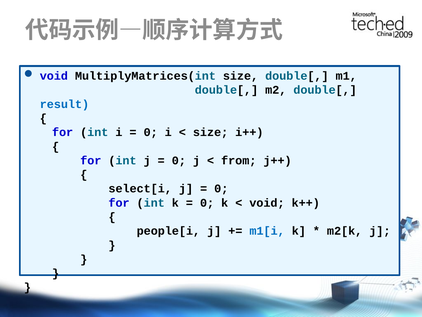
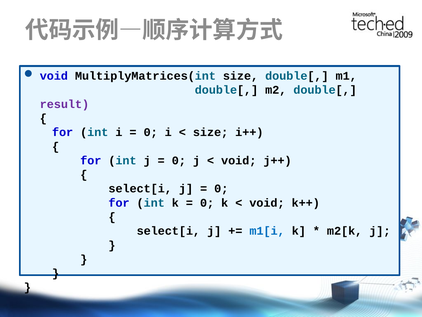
result colour: blue -> purple
from at (239, 160): from -> void
people[i at (168, 231): people[i -> select[i
